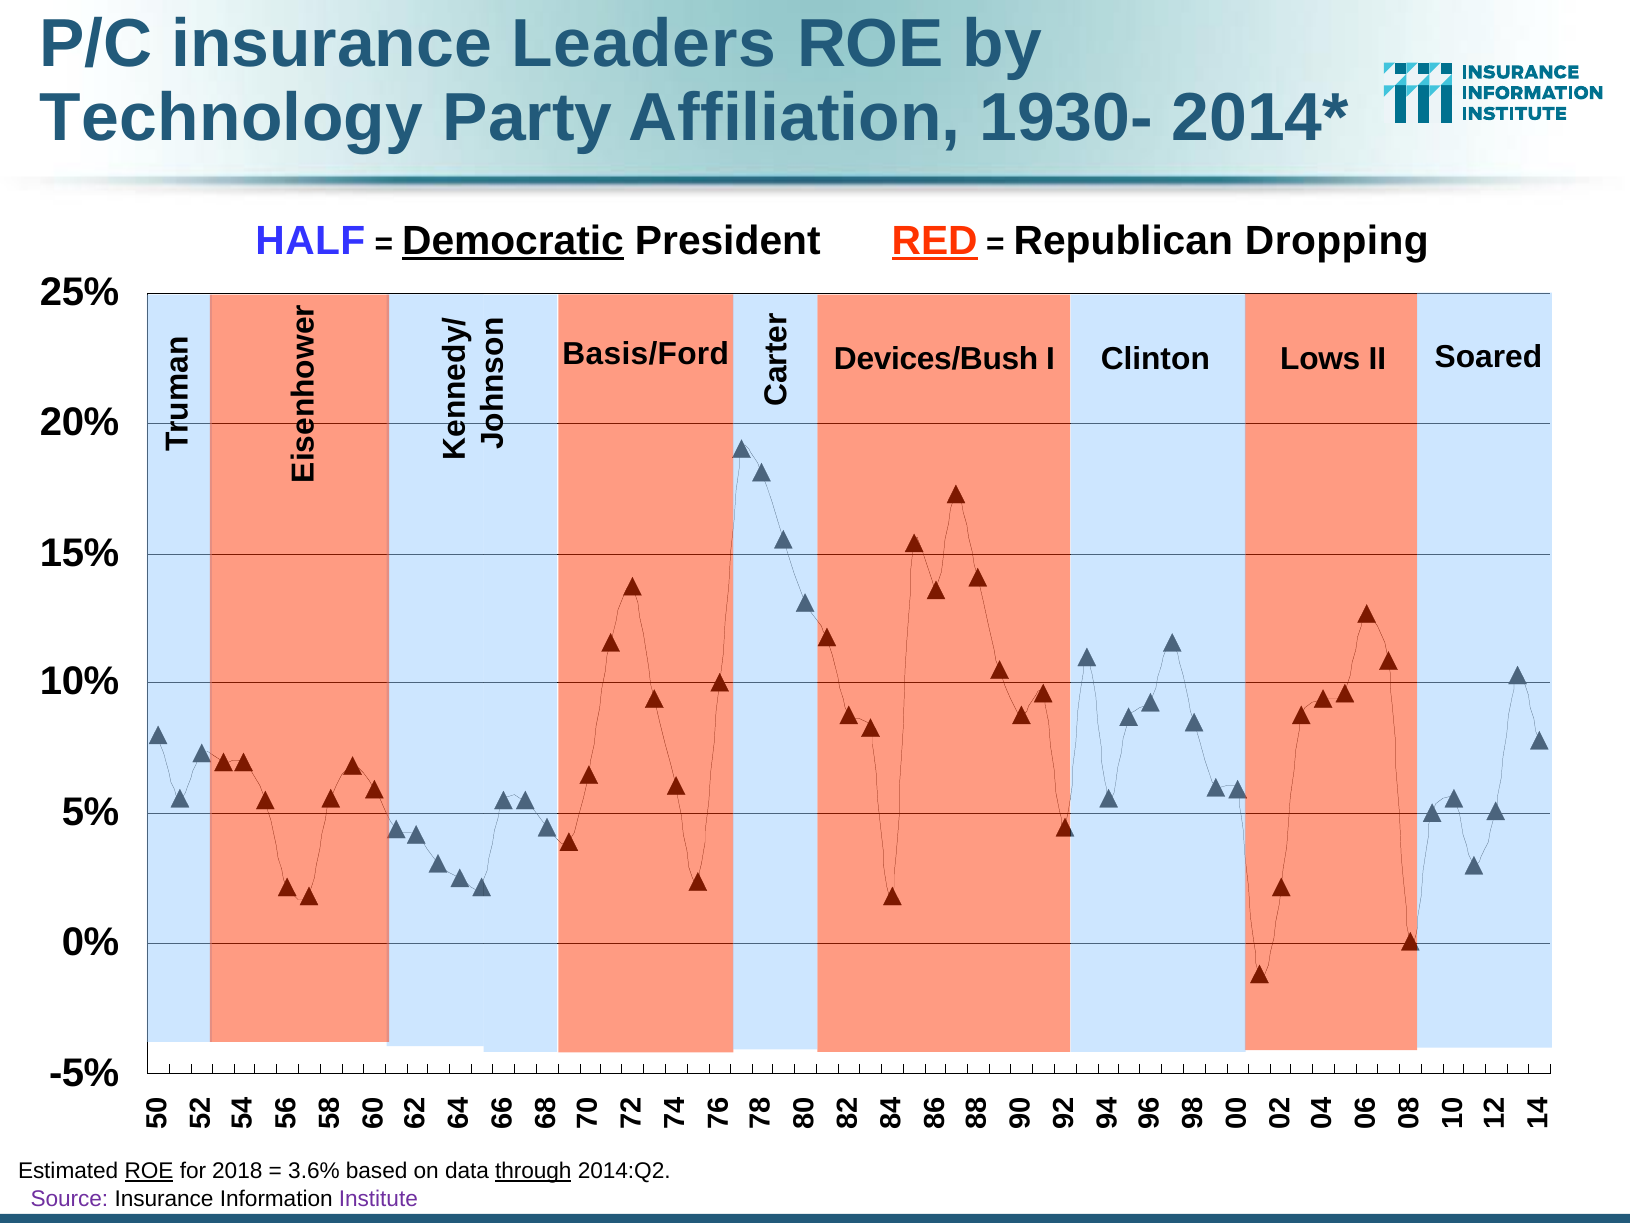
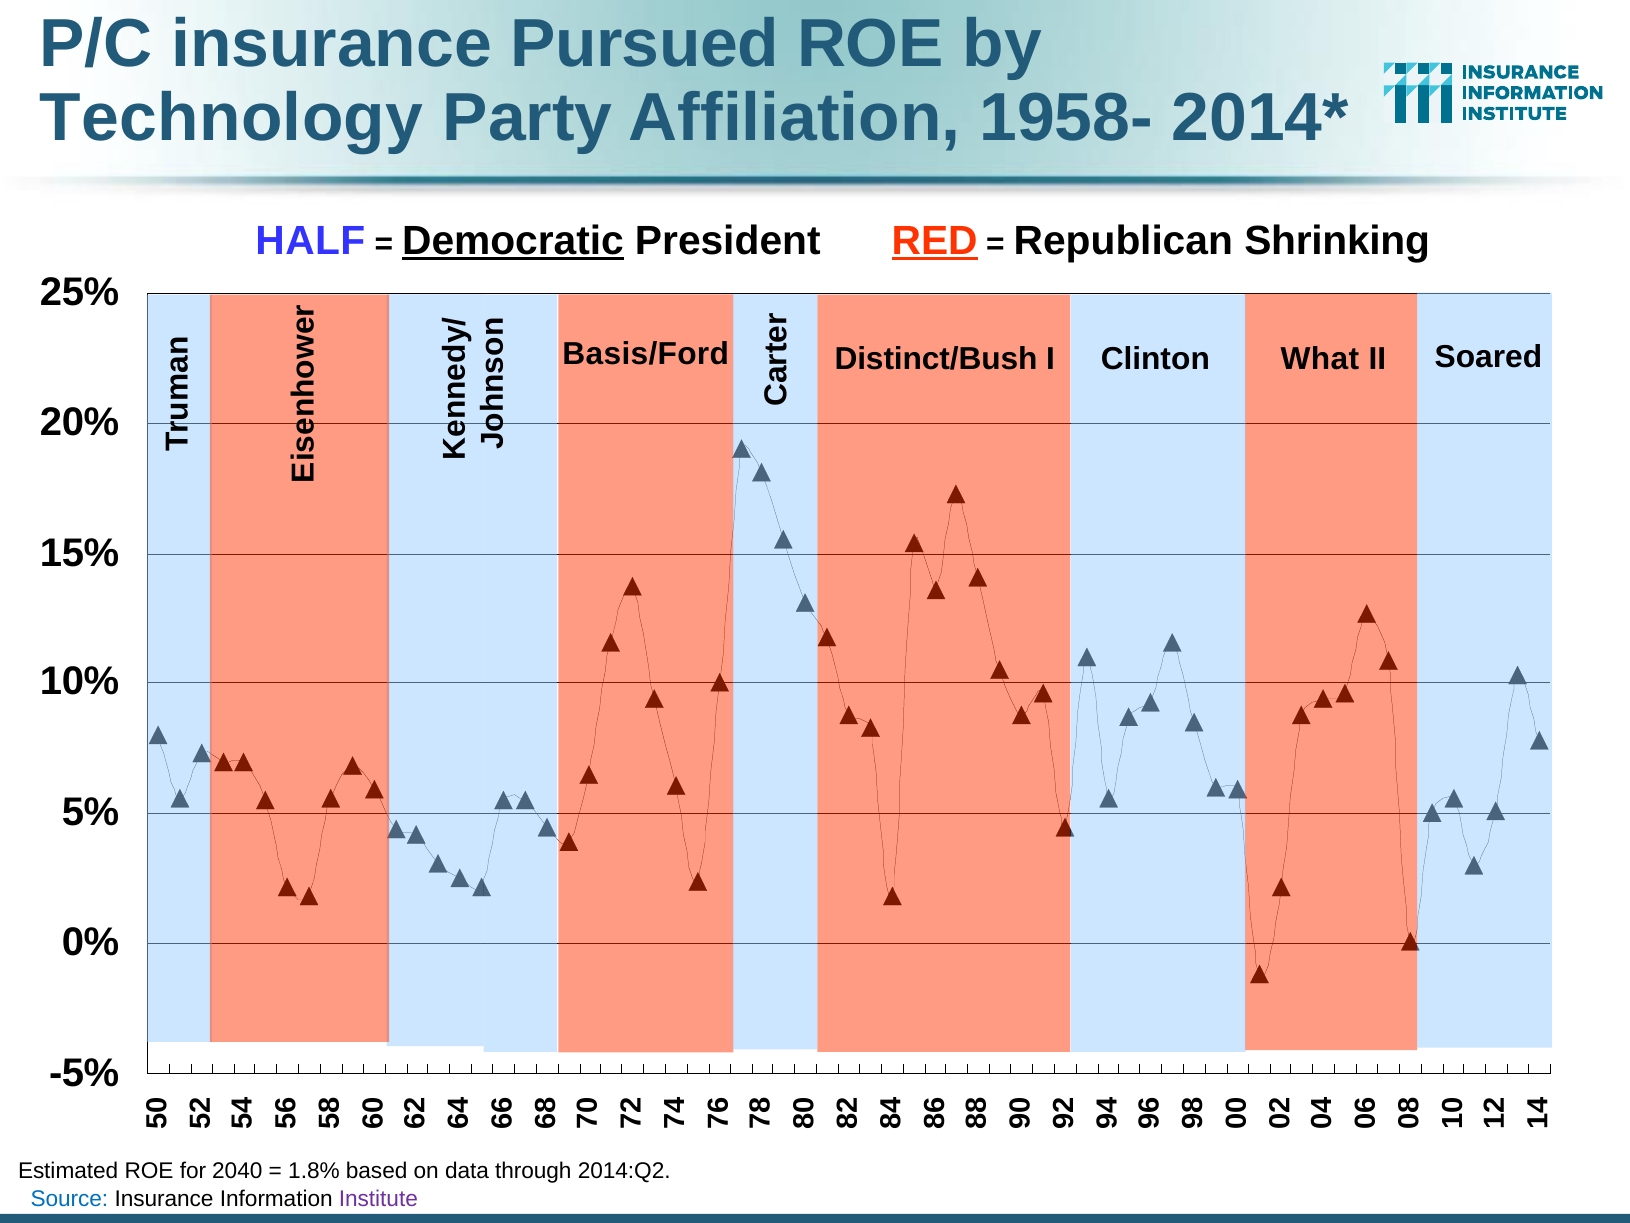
Leaders: Leaders -> Pursued
1930-: 1930- -> 1958-
Dropping: Dropping -> Shrinking
Devices/Bush: Devices/Bush -> Distinct/Bush
Lows: Lows -> What
ROE at (149, 1171) underline: present -> none
2018: 2018 -> 2040
3.6%: 3.6% -> 1.8%
through underline: present -> none
Source colour: purple -> blue
